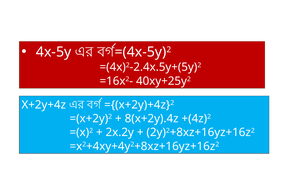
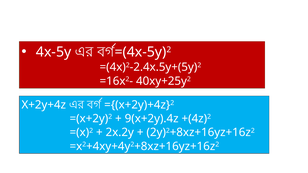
8(x+2y).4z: 8(x+2y).4z -> 9(x+2y).4z
